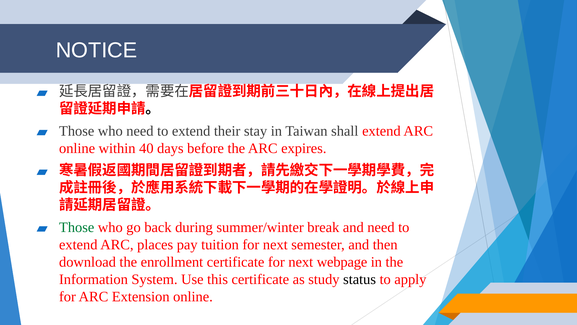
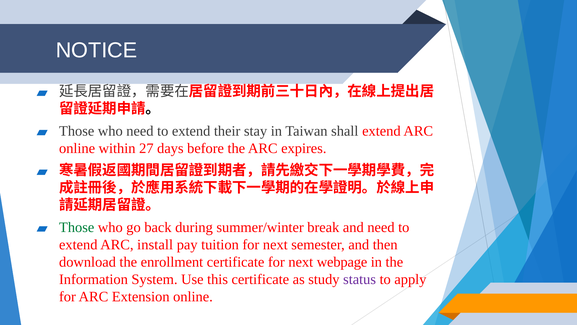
40: 40 -> 27
places: places -> install
status colour: black -> purple
